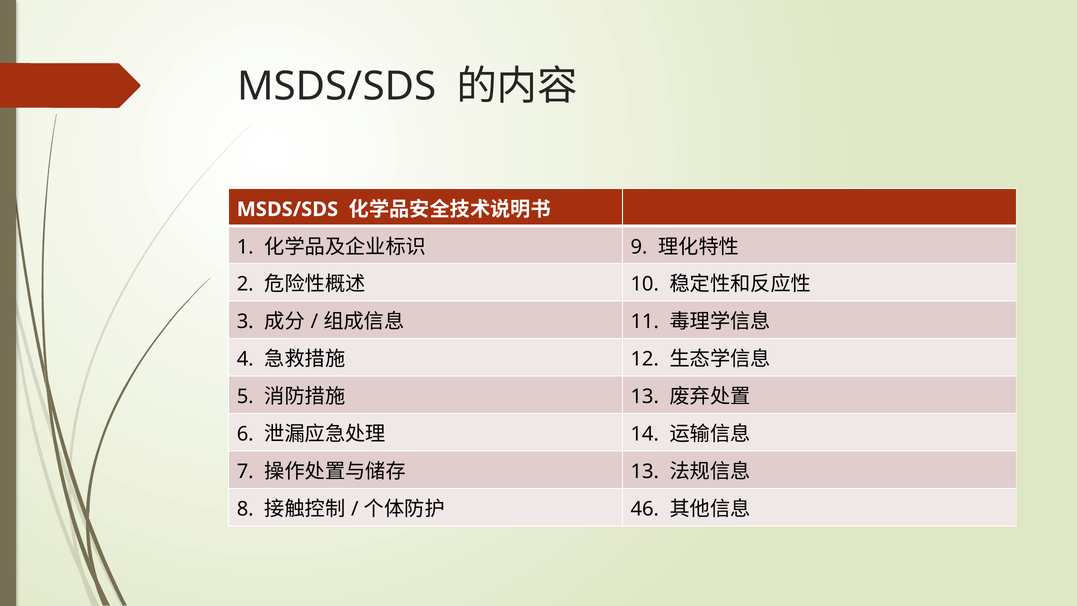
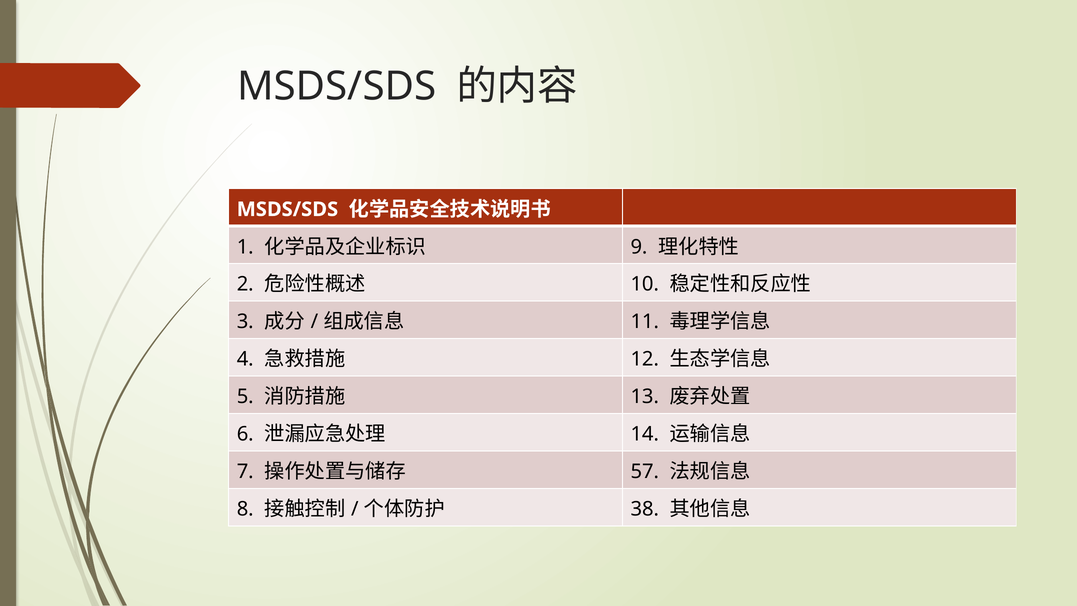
13 at (645, 472): 13 -> 57
46: 46 -> 38
